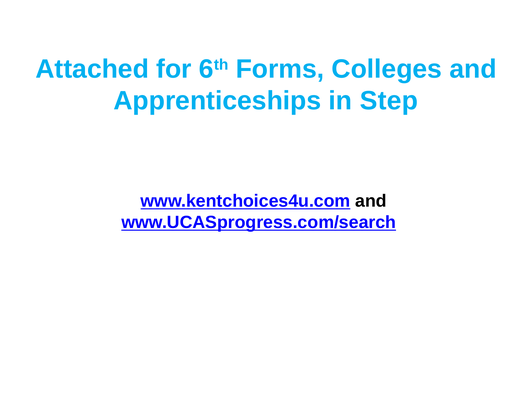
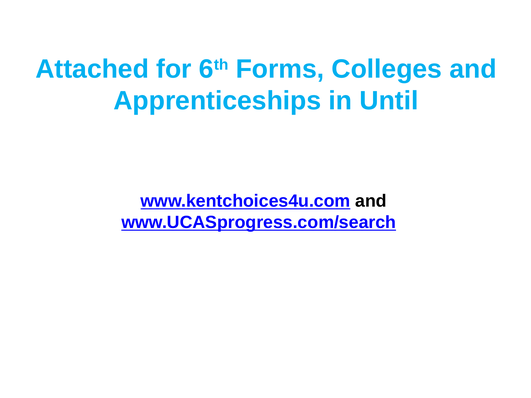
Step: Step -> Until
